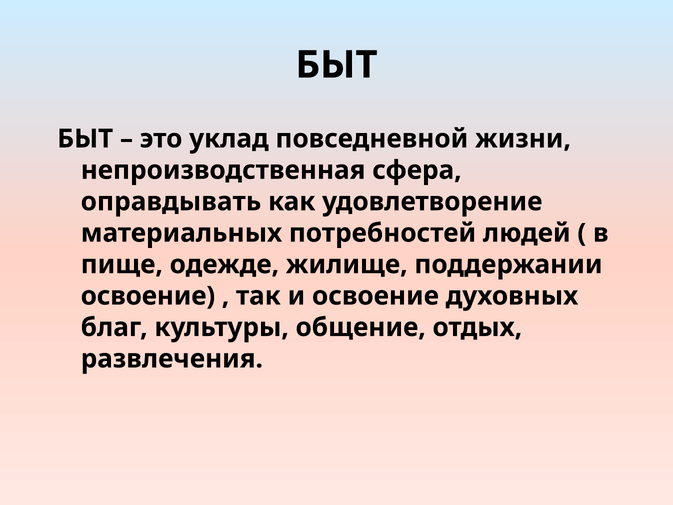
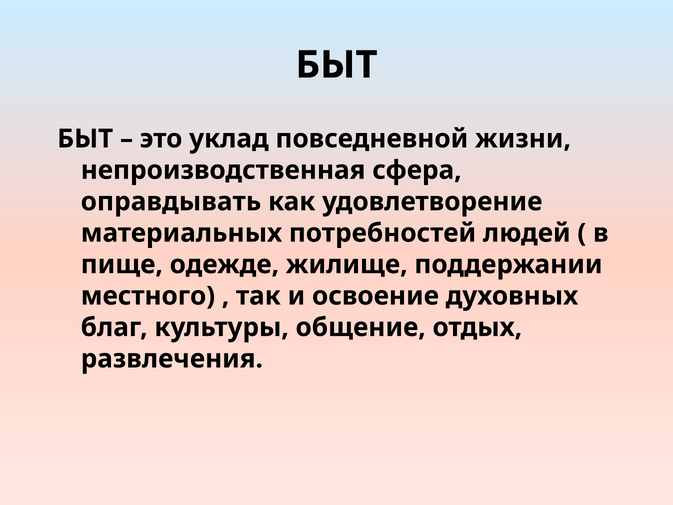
освоение at (148, 296): освоение -> местного
